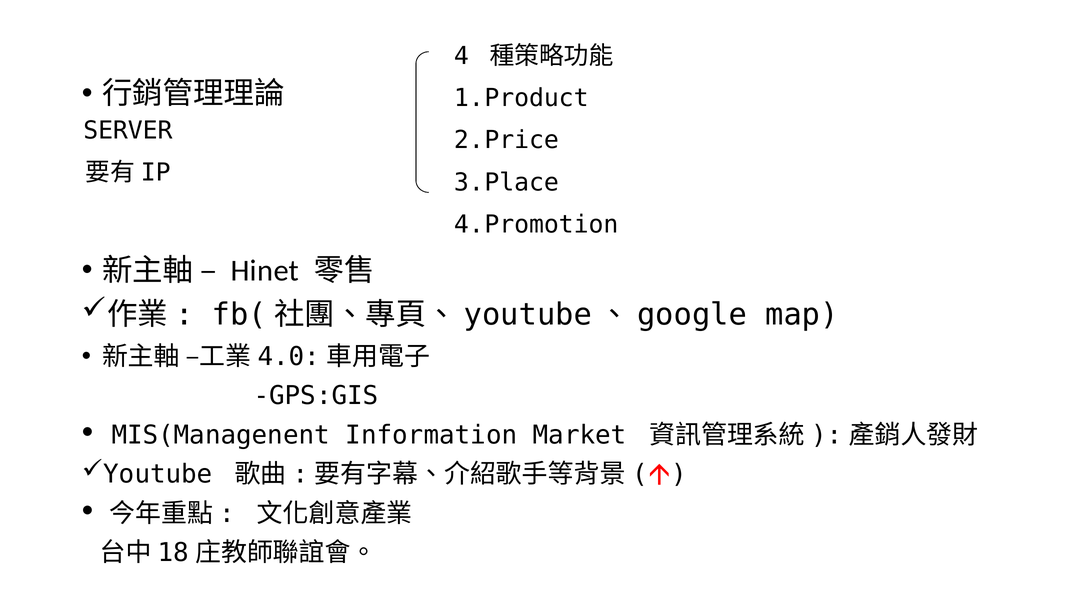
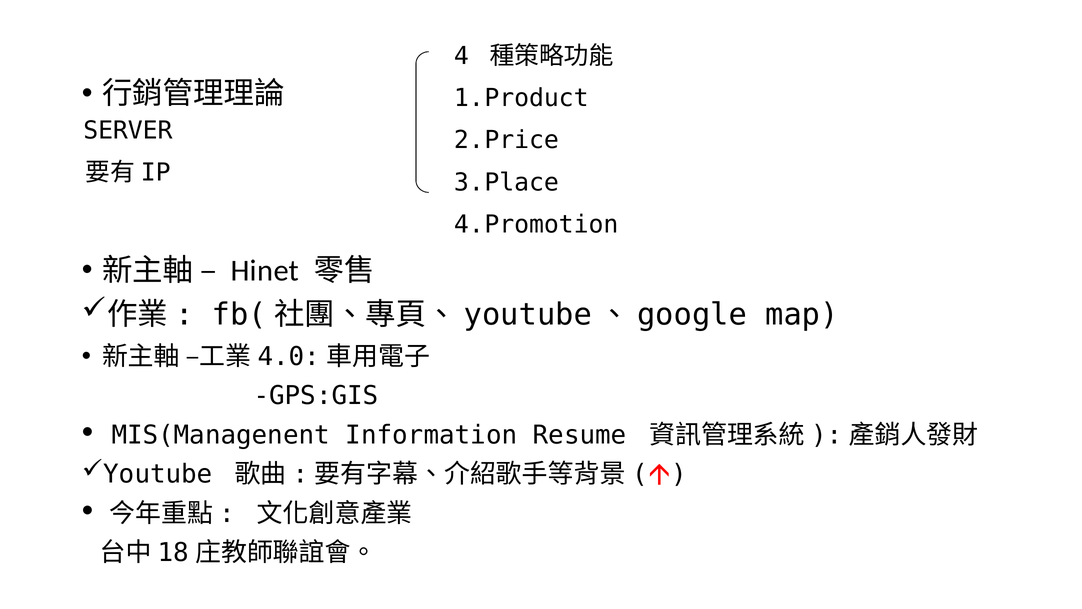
Market: Market -> Resume
